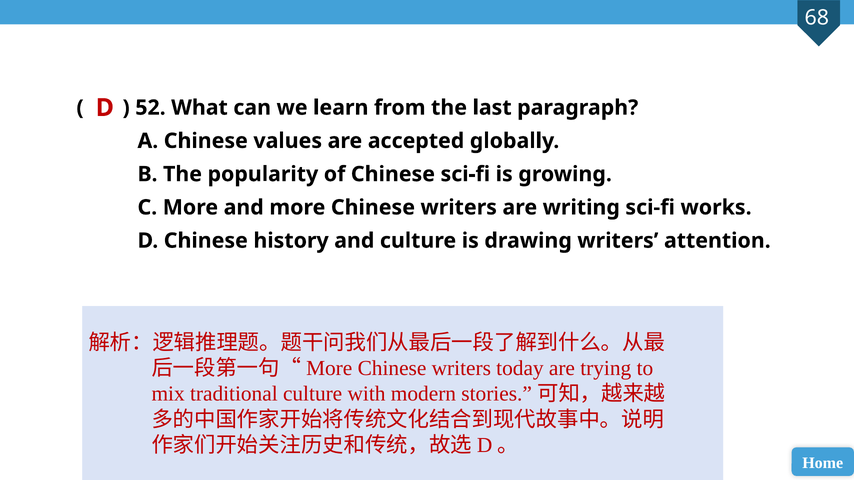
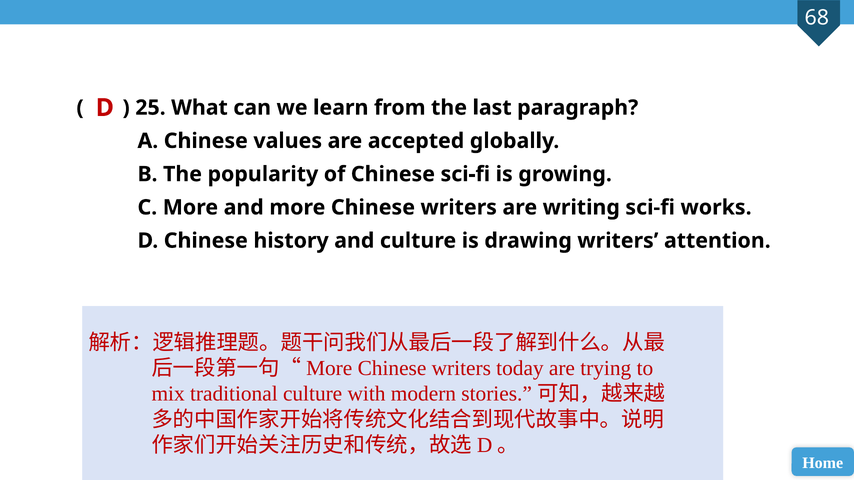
52: 52 -> 25
